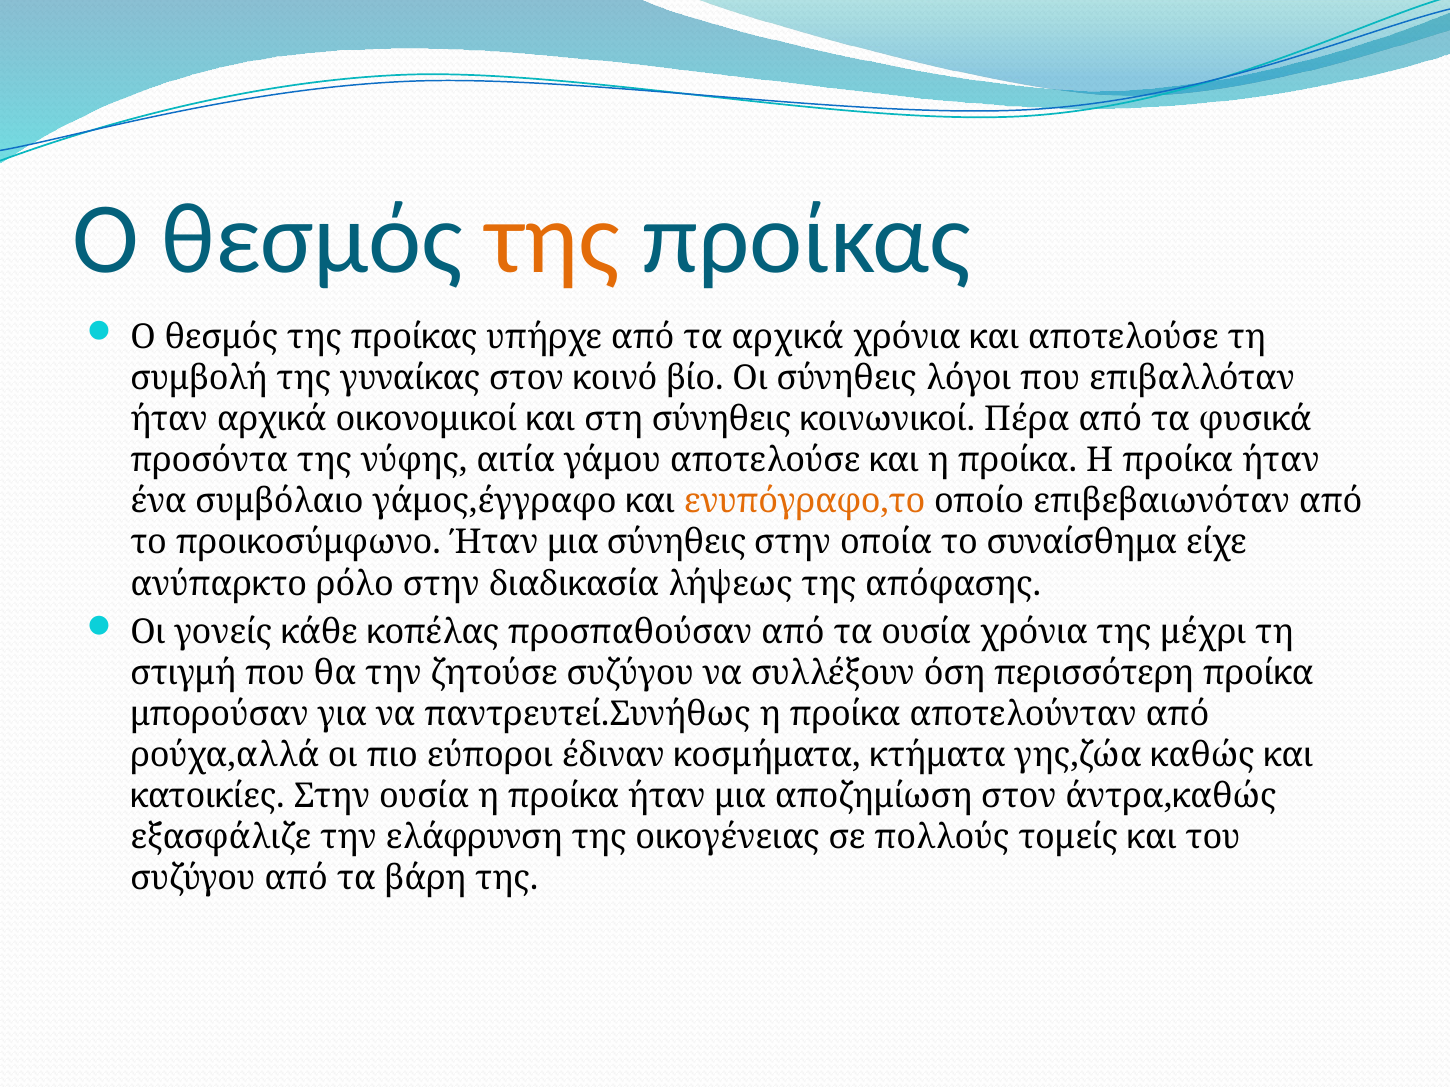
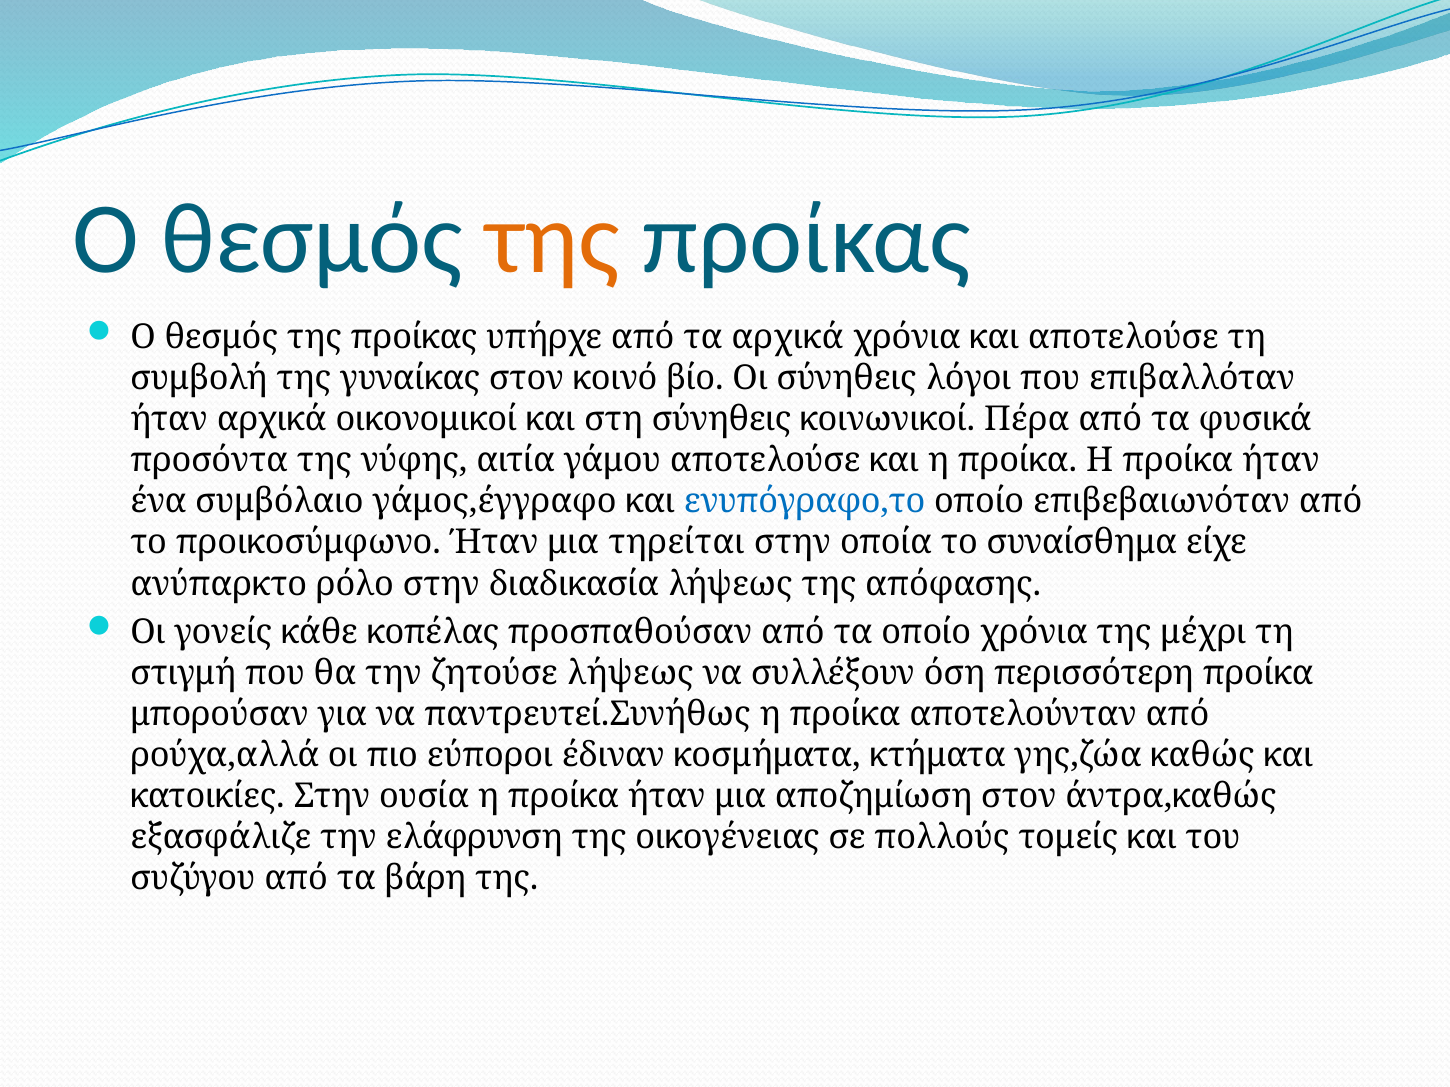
ενυπόγραφο,το colour: orange -> blue
μια σύνηθεις: σύνηθεις -> τηρείται
τα ουσία: ουσία -> οποίο
ζητούσε συζύγου: συζύγου -> λήψεως
